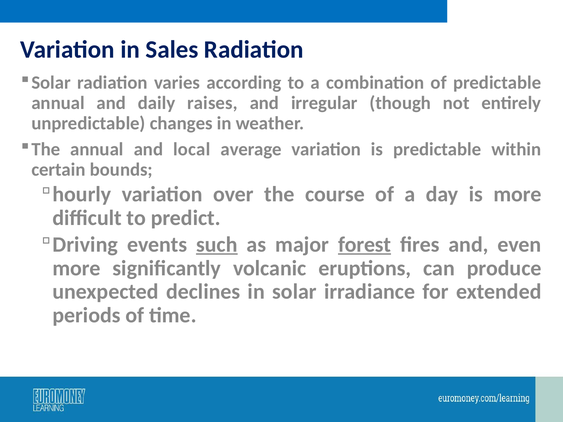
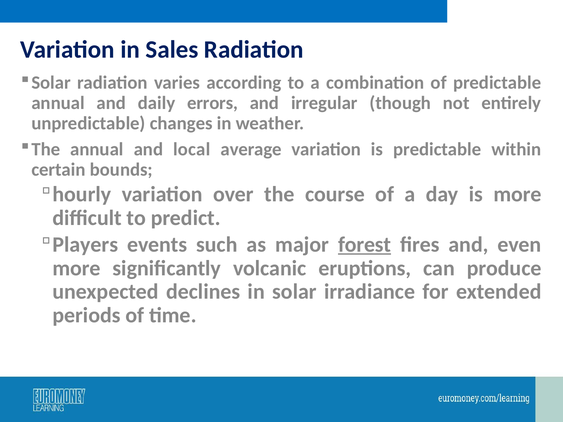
raises: raises -> errors
Driving: Driving -> Players
such underline: present -> none
